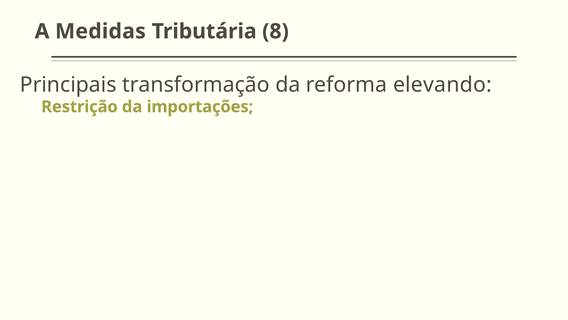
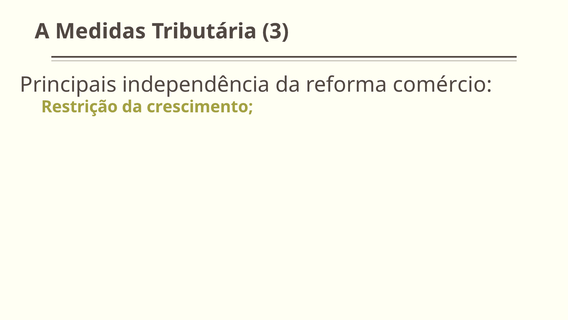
8: 8 -> 3
transformação: transformação -> independência
elevando: elevando -> comércio
importações: importações -> crescimento
